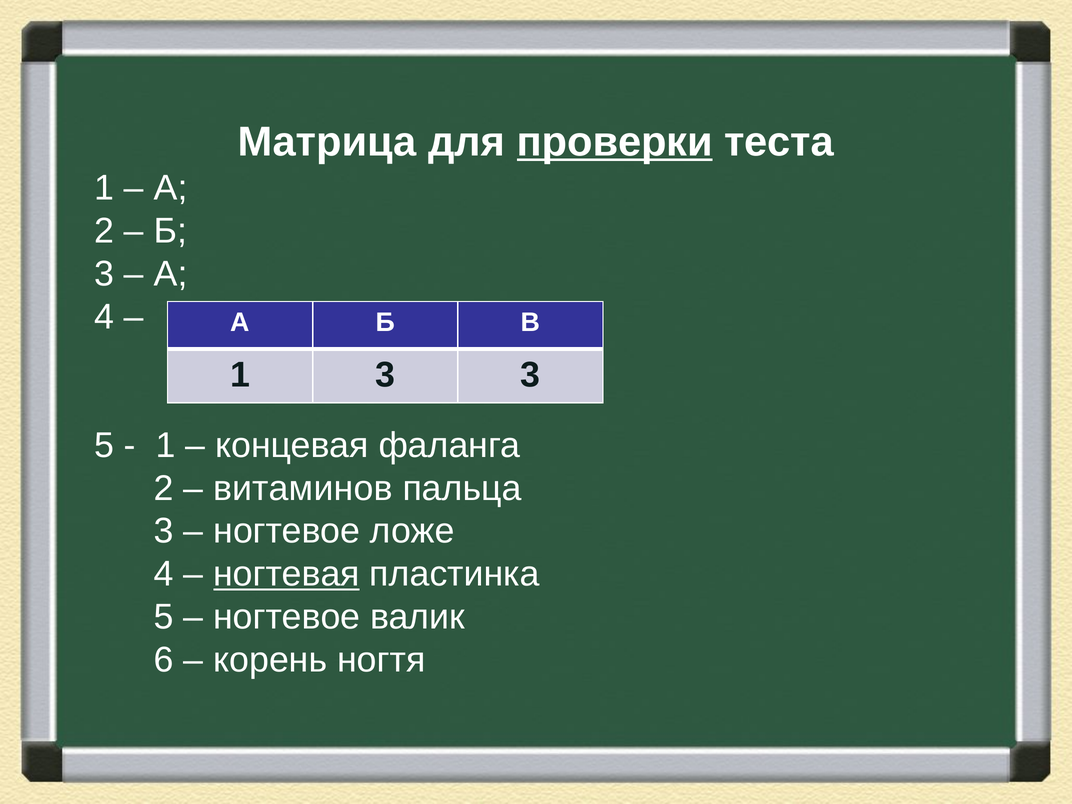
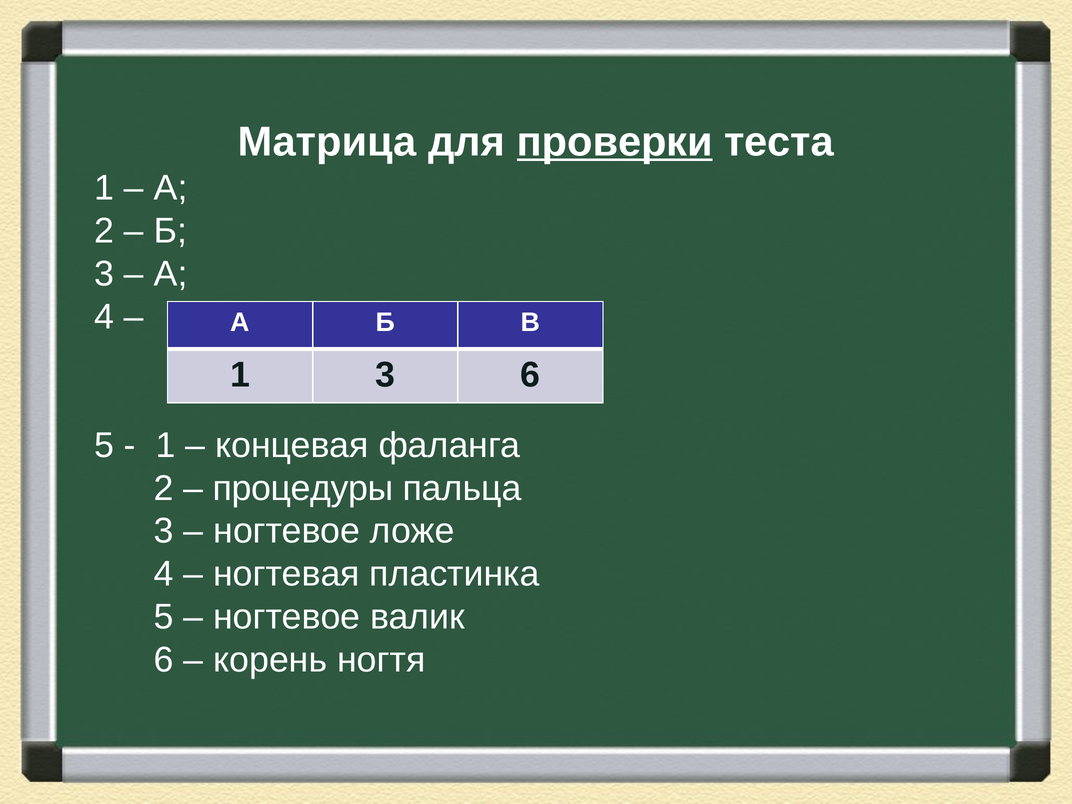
3 3: 3 -> 6
витаминов: витаминов -> процедуры
ногтевая underline: present -> none
